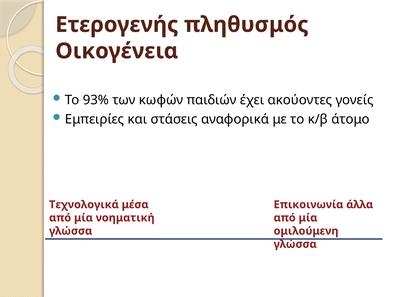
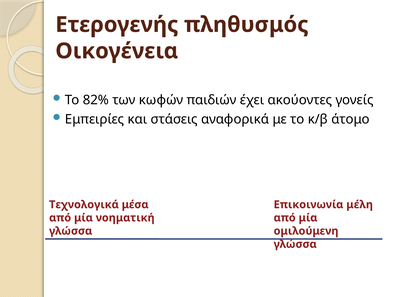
93%: 93% -> 82%
άλλα: άλλα -> μέλη
